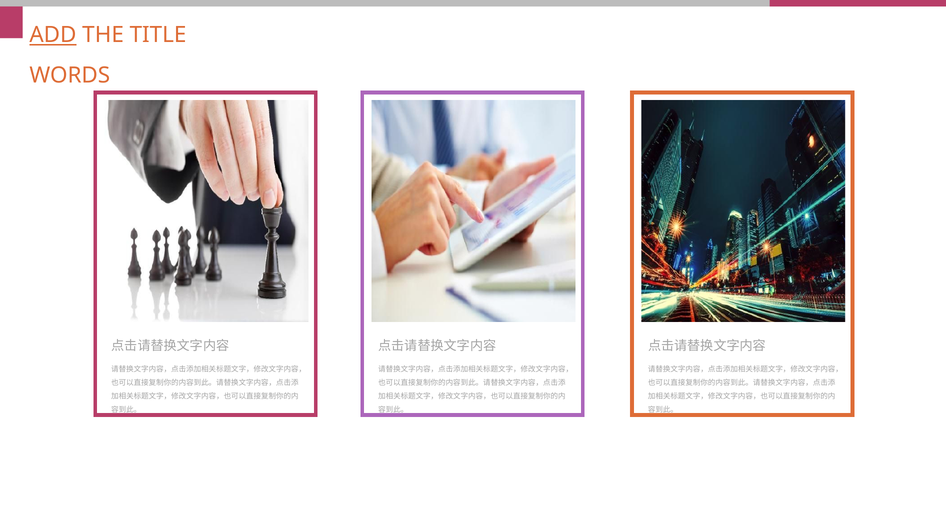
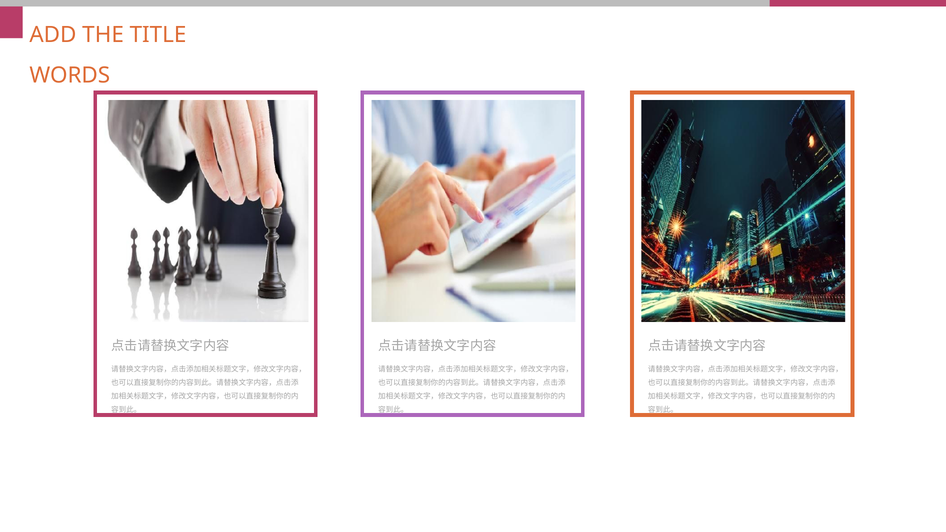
ADD at (53, 35) underline: present -> none
